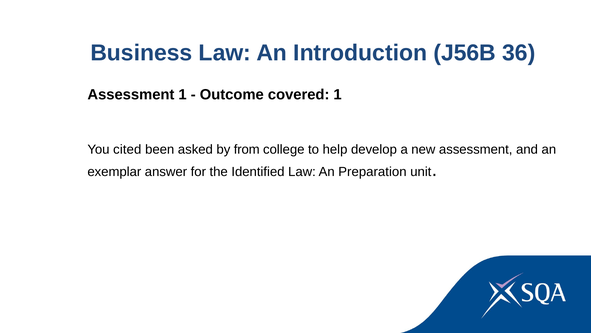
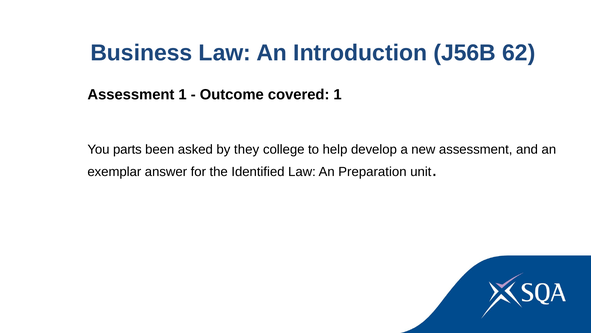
36: 36 -> 62
cited: cited -> parts
from: from -> they
